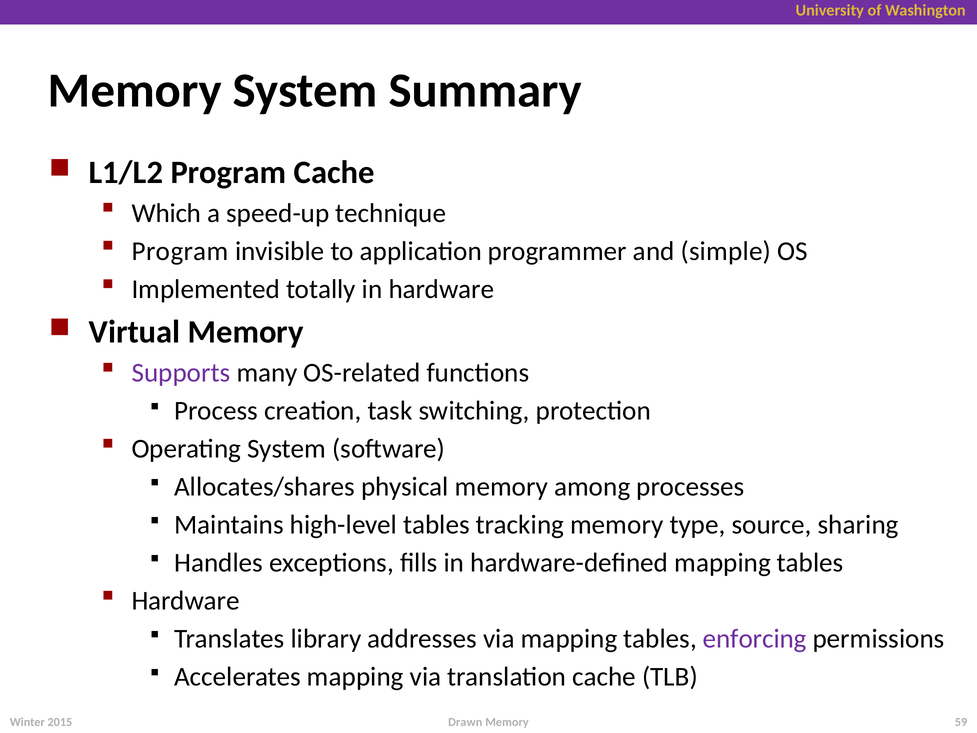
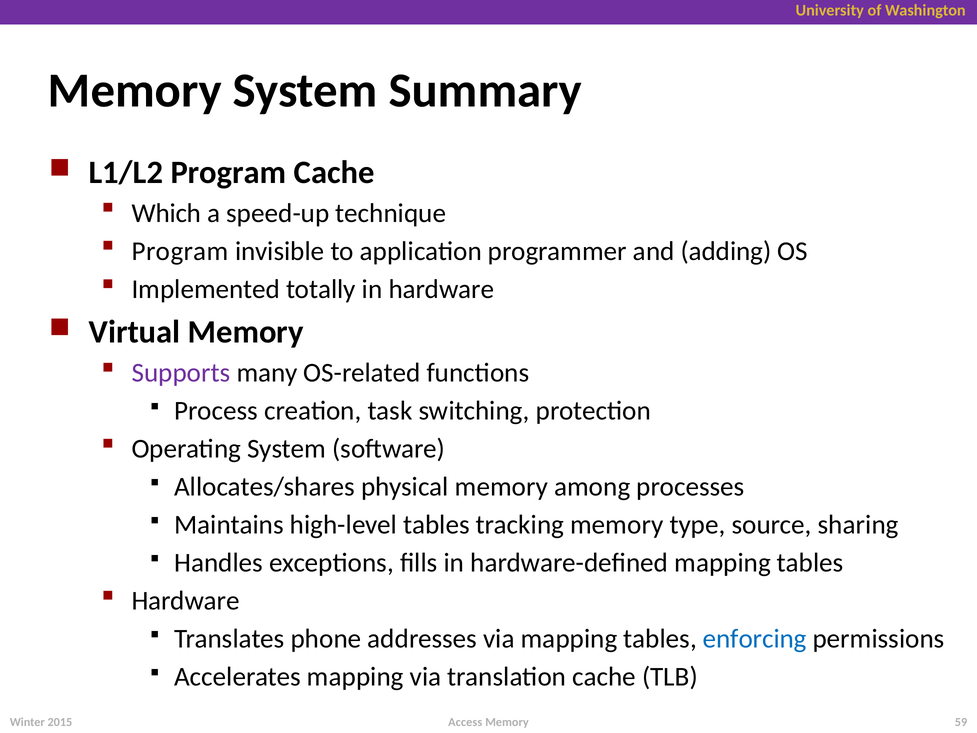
simple: simple -> adding
library: library -> phone
enforcing colour: purple -> blue
Drawn: Drawn -> Access
